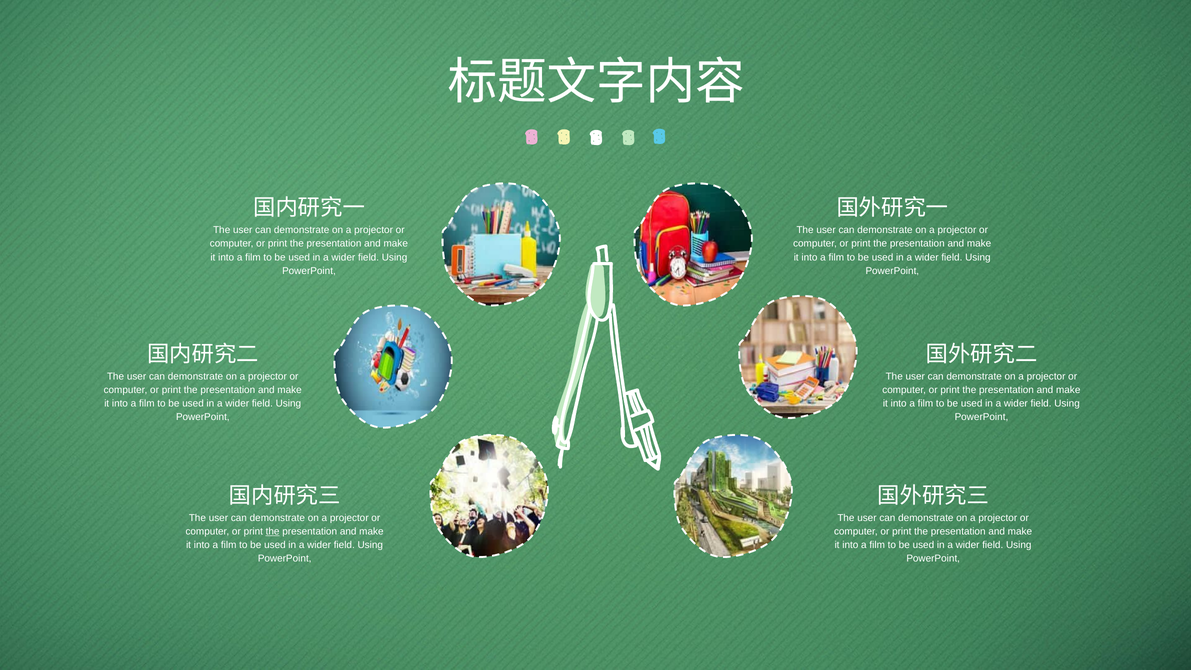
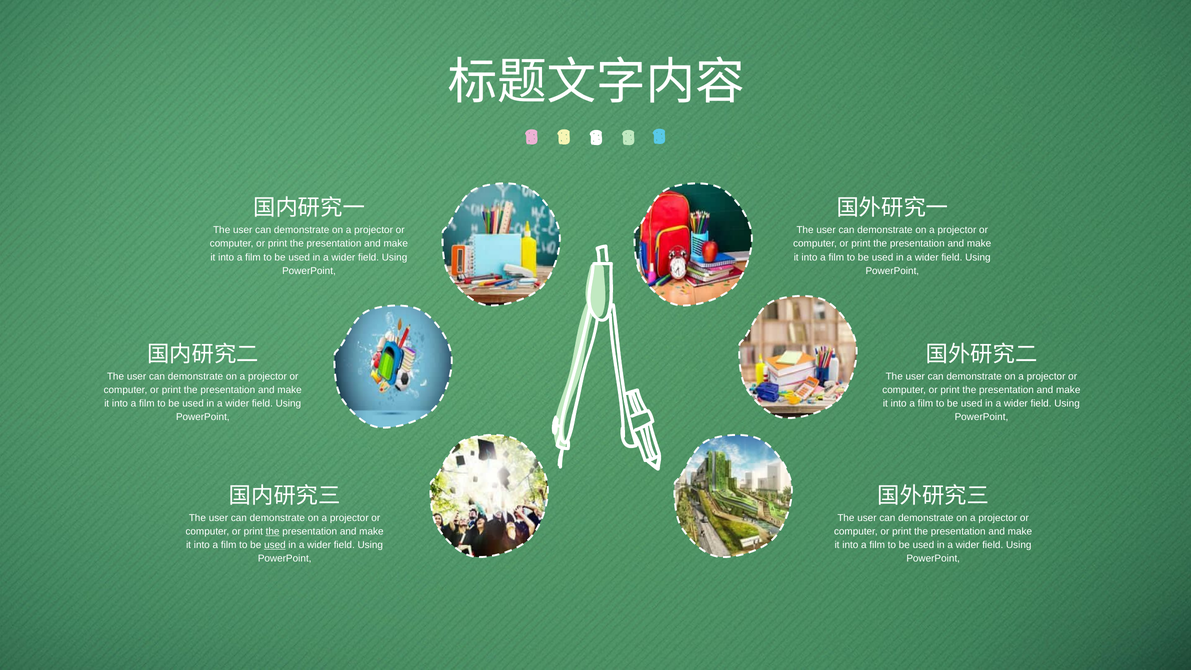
used at (275, 545) underline: none -> present
